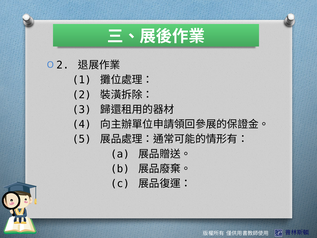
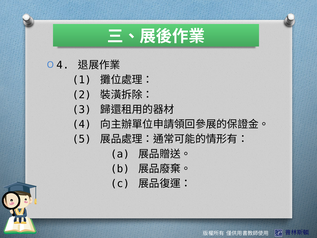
2 at (63, 65): 2 -> 4
